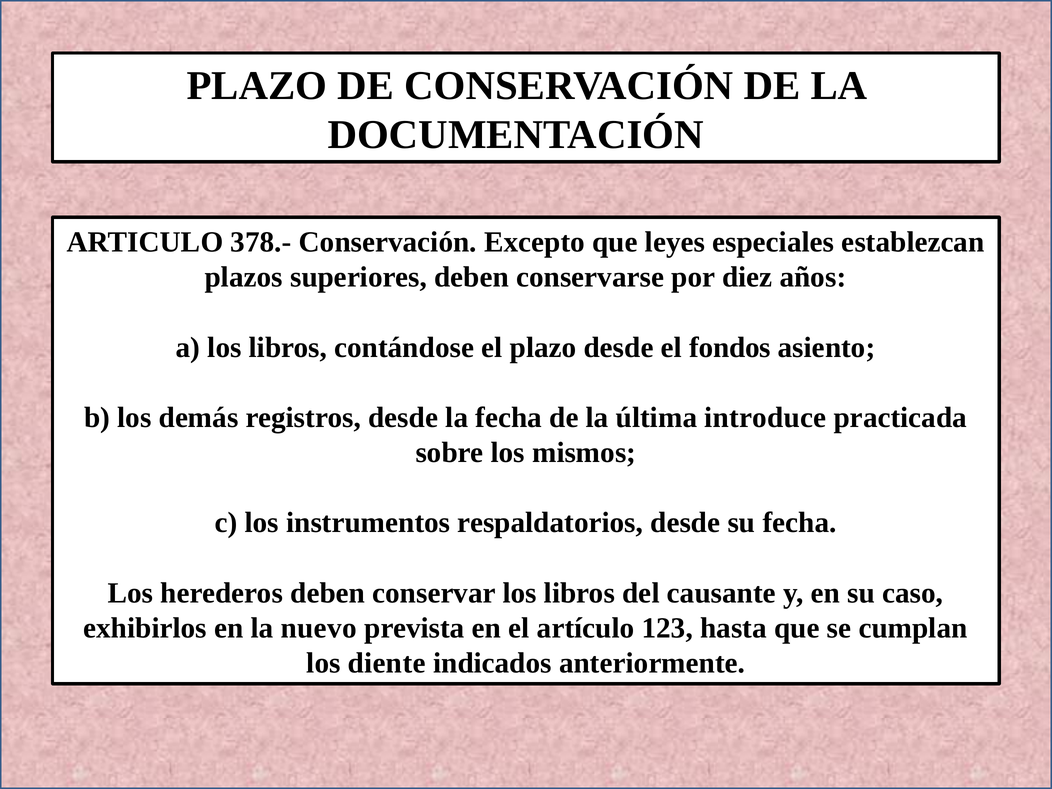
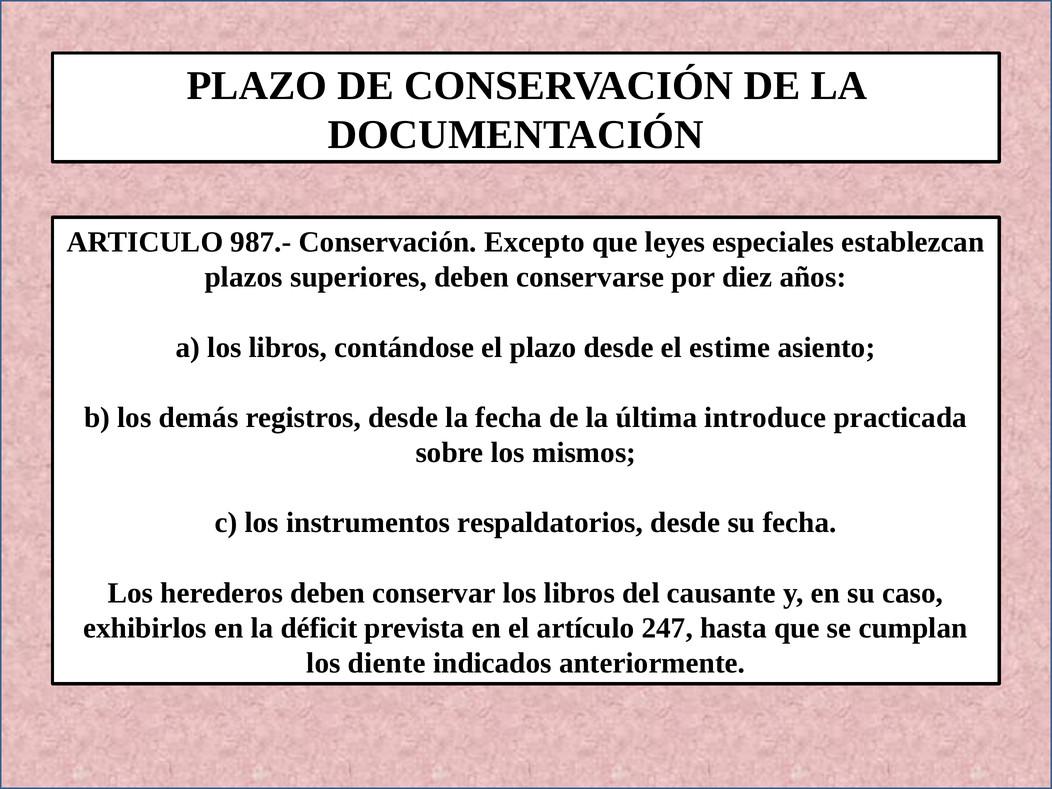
378.-: 378.- -> 987.-
fondos: fondos -> estime
nuevo: nuevo -> déficit
123: 123 -> 247
